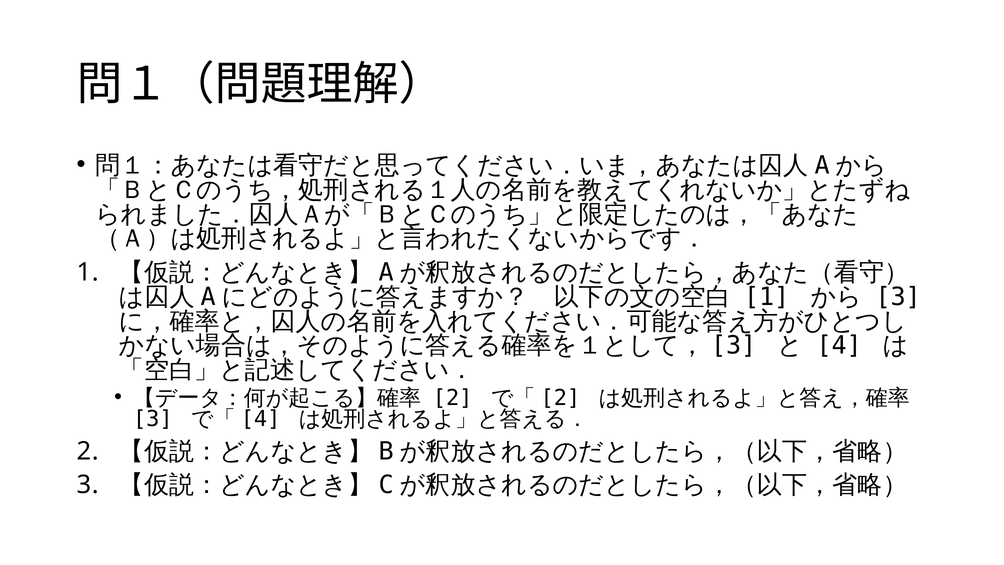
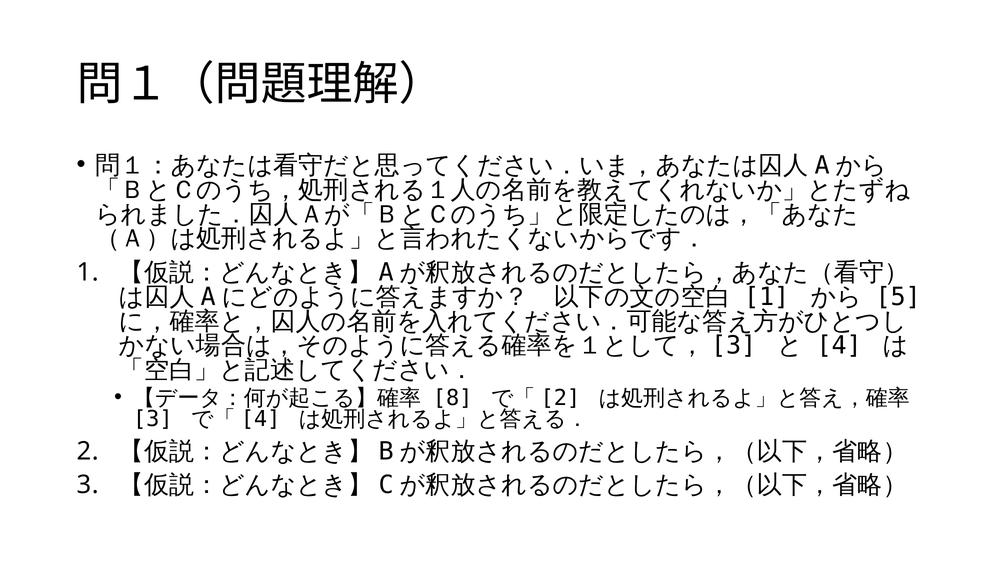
3 at (898, 297): 3 -> 5
2 at (453, 398): 2 -> 8
